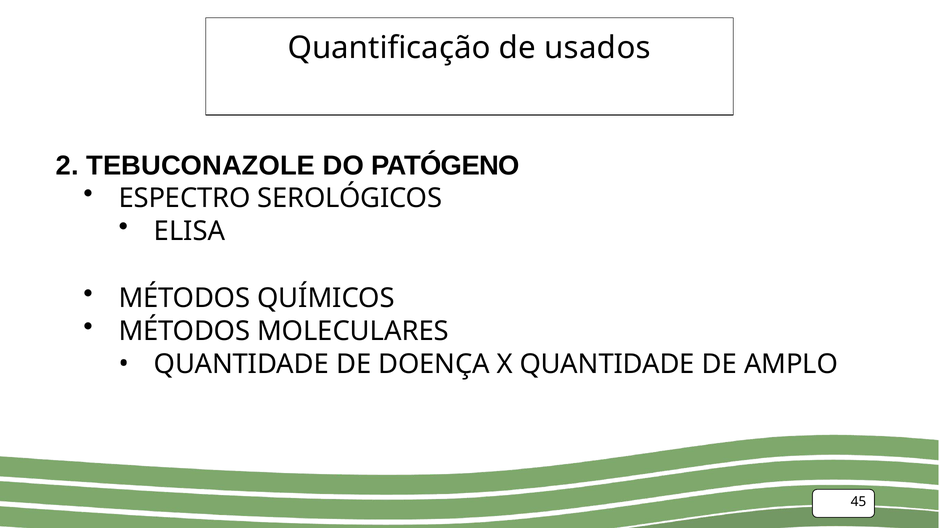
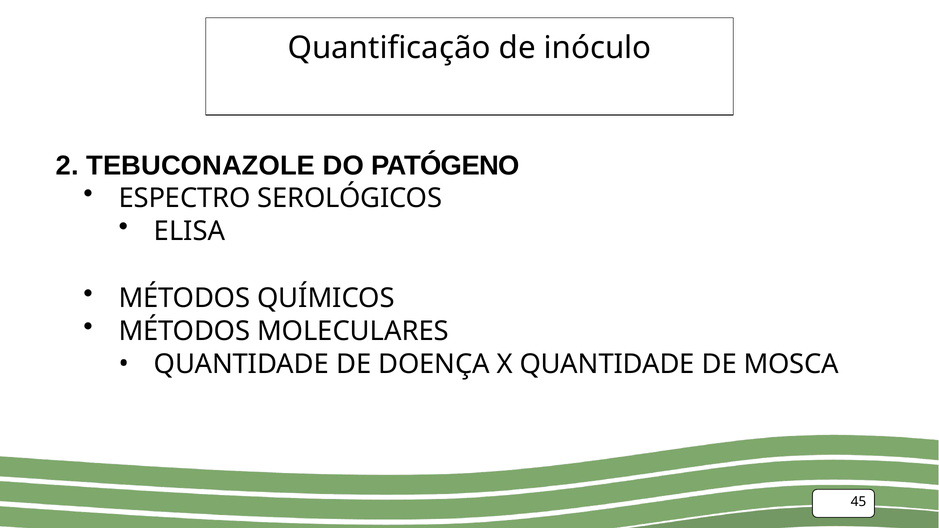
usados: usados -> inóculo
AMPLO: AMPLO -> MOSCA
